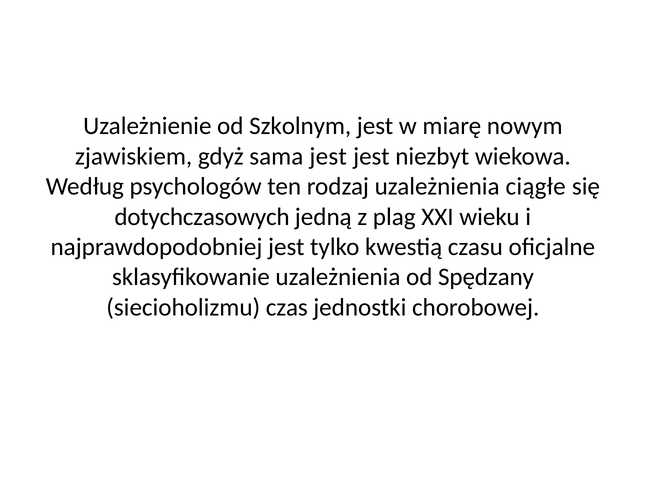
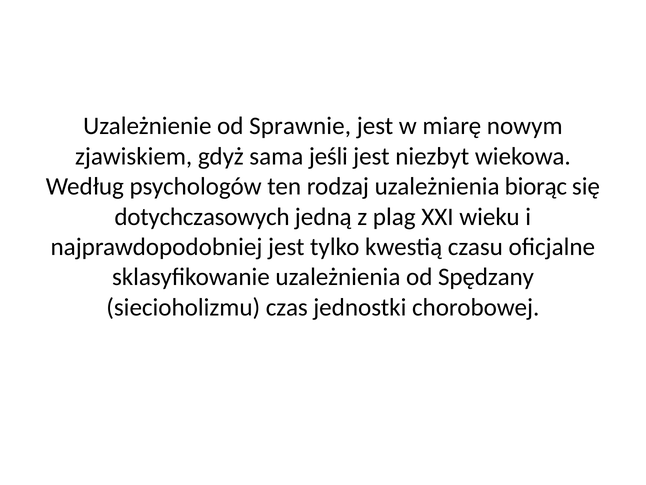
Szkolnym: Szkolnym -> Sprawnie
sama jest: jest -> jeśli
ciągłe: ciągłe -> biorąc
